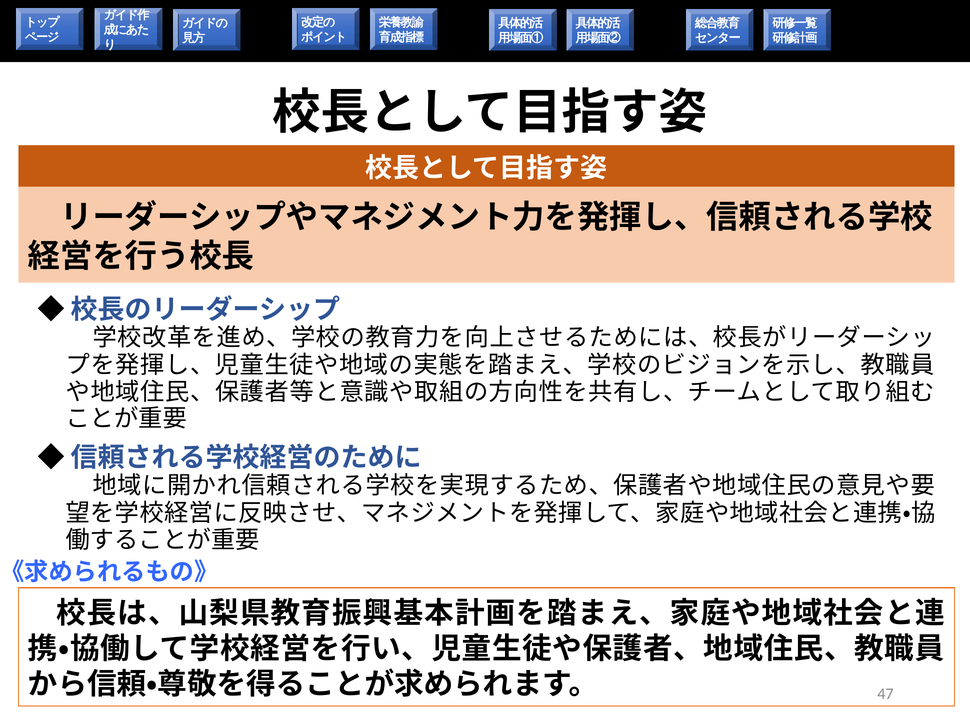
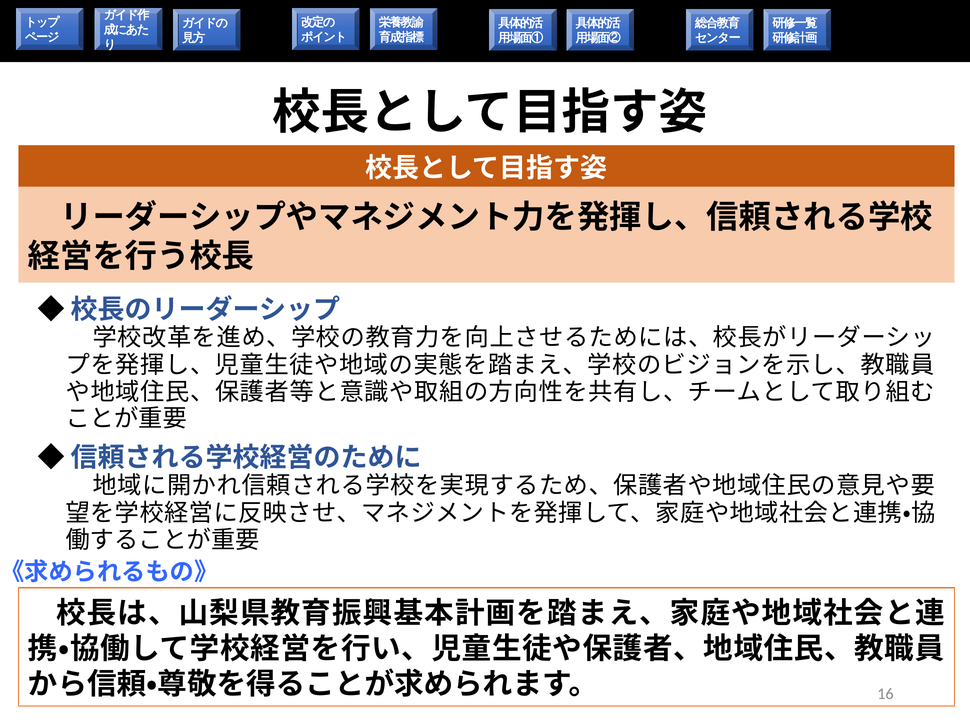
47: 47 -> 16
